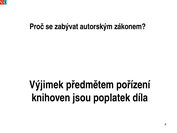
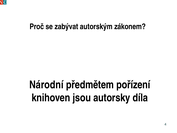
Výjimek: Výjimek -> Národní
poplatek: poplatek -> autorsky
